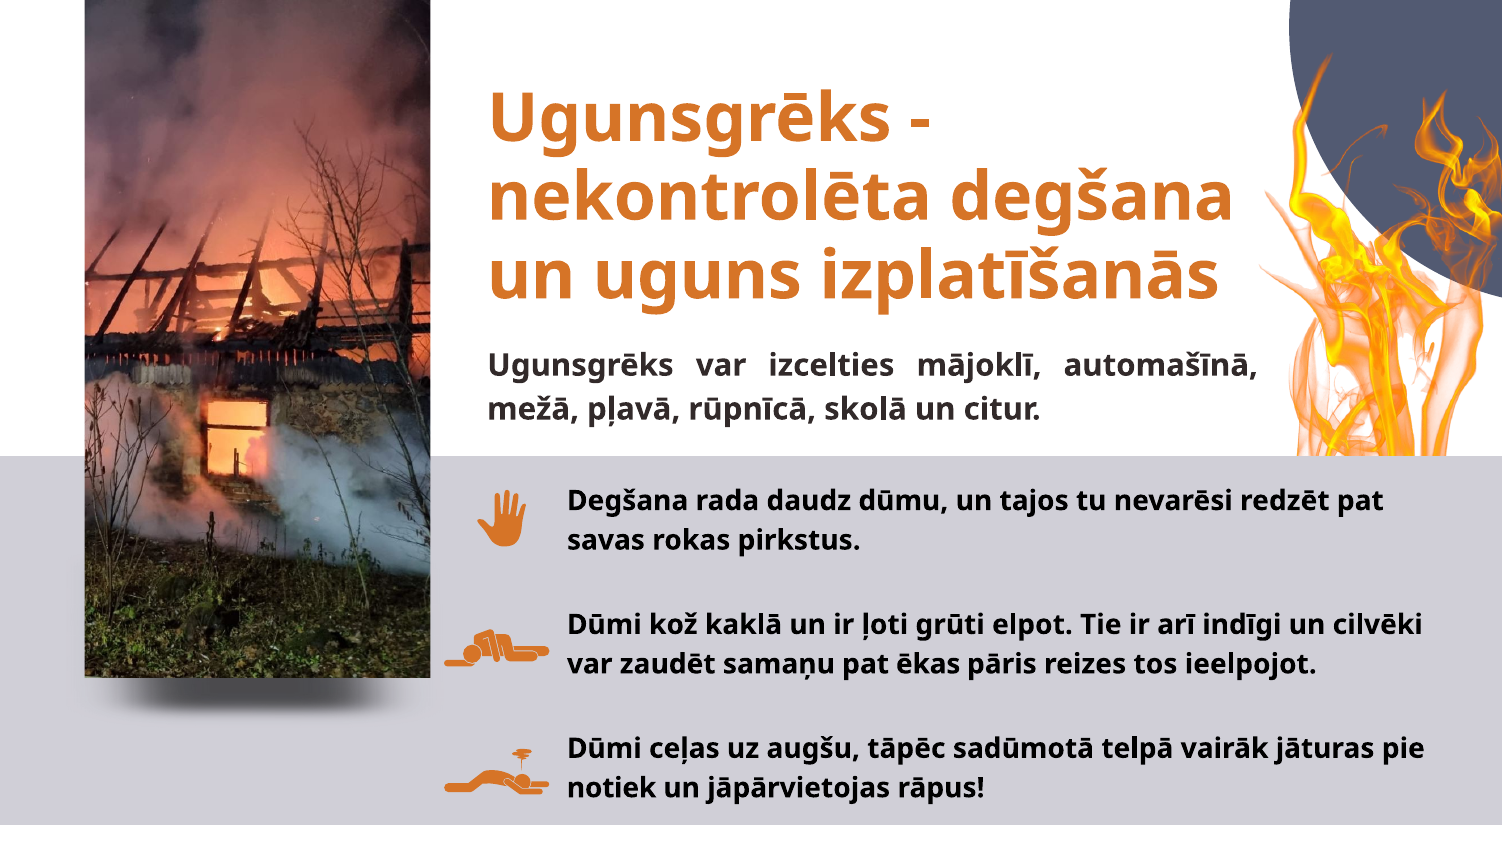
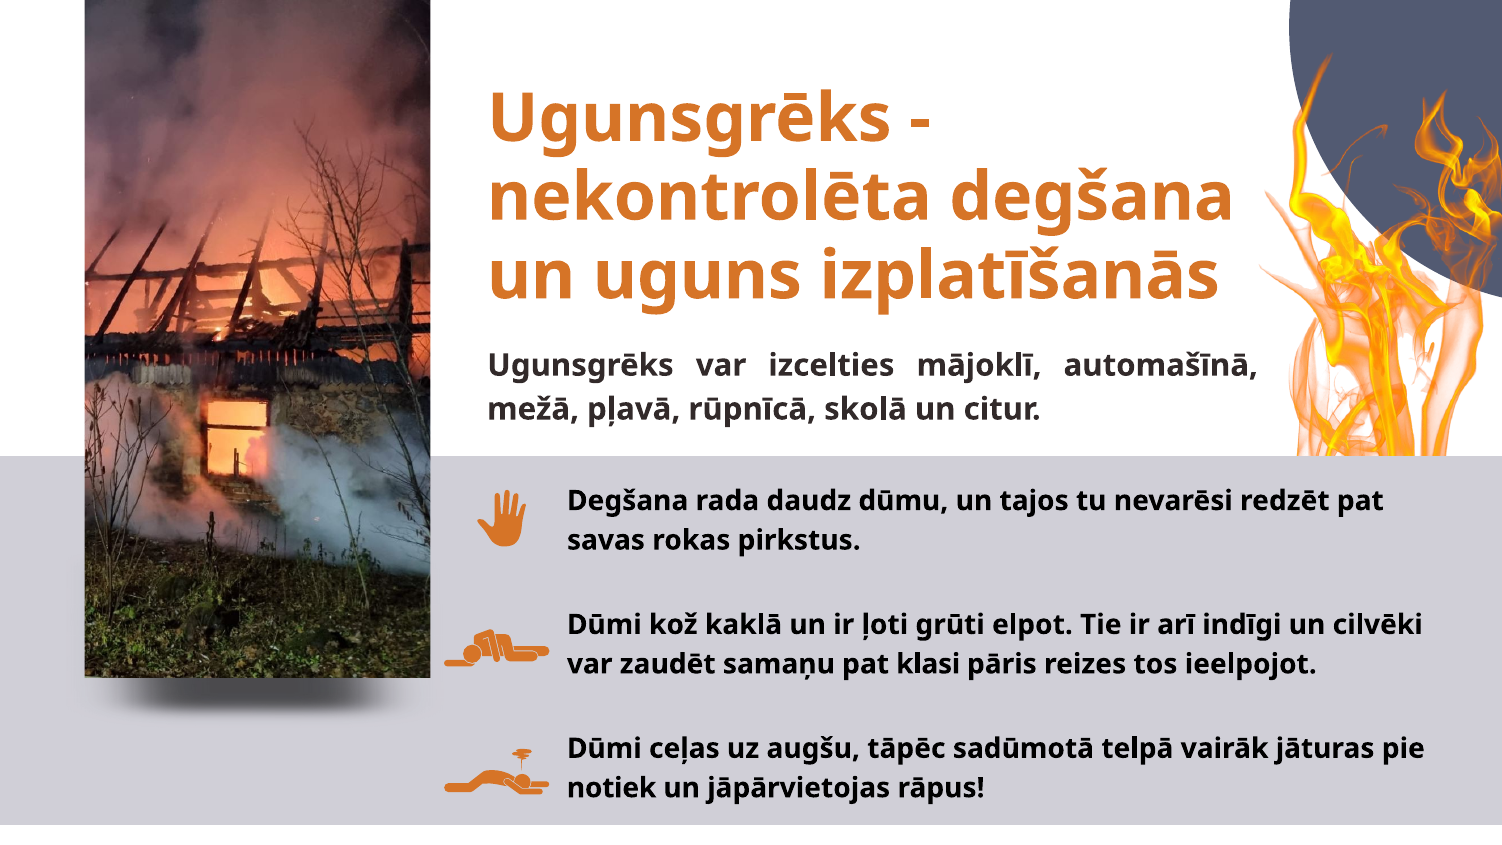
ēkas: ēkas -> klasi
